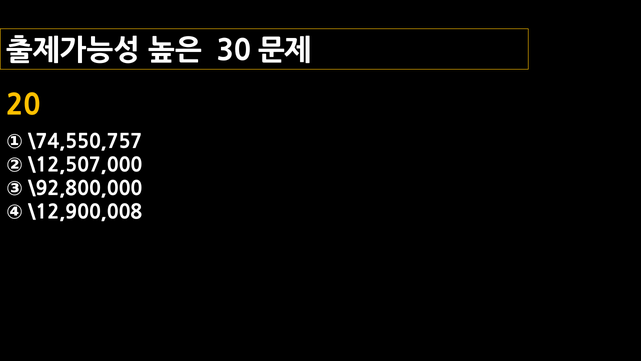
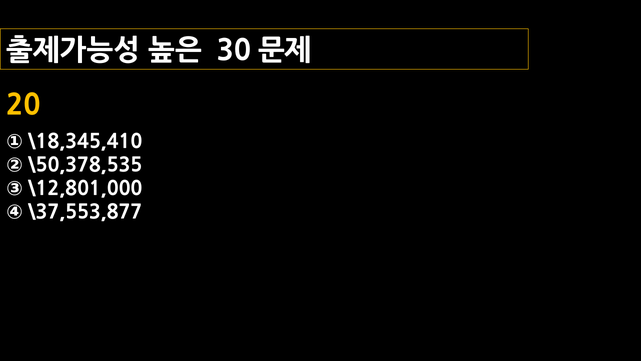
\74,550,757: \74,550,757 -> \18,345,410
\12,507,000: \12,507,000 -> \50,378,535
\92,800,000: \92,800,000 -> \12,801,000
\12,900,008: \12,900,008 -> \37,553,877
